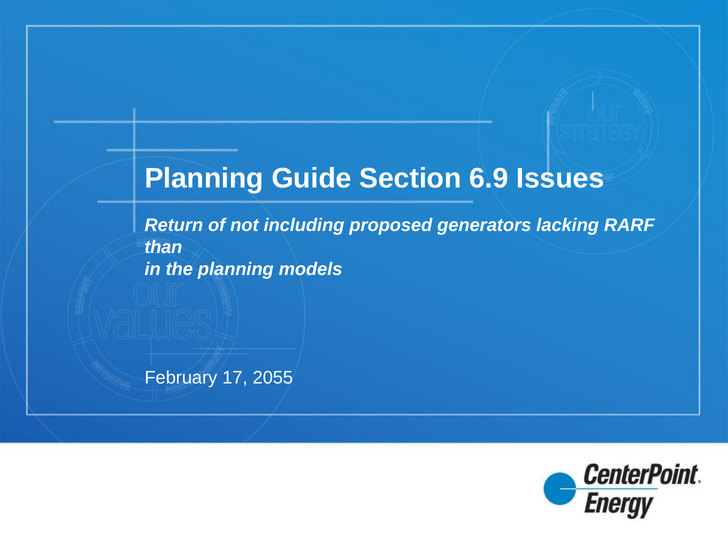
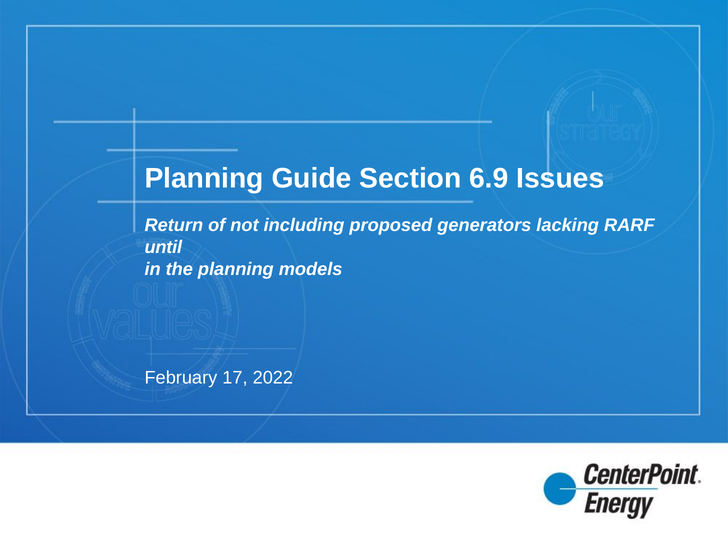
than: than -> until
2055: 2055 -> 2022
